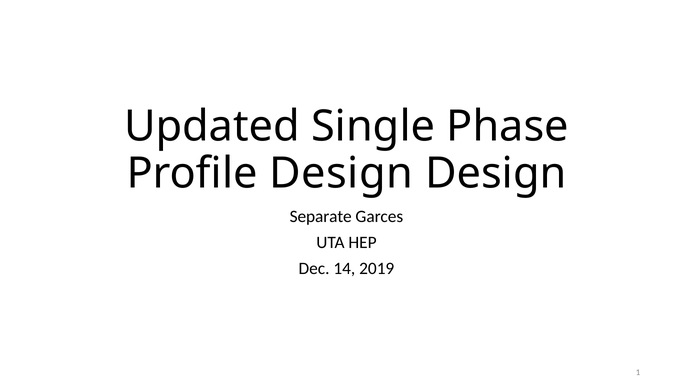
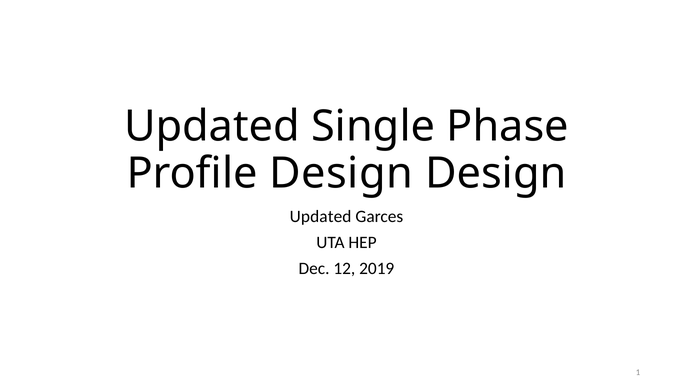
Separate at (321, 217): Separate -> Updated
14: 14 -> 12
